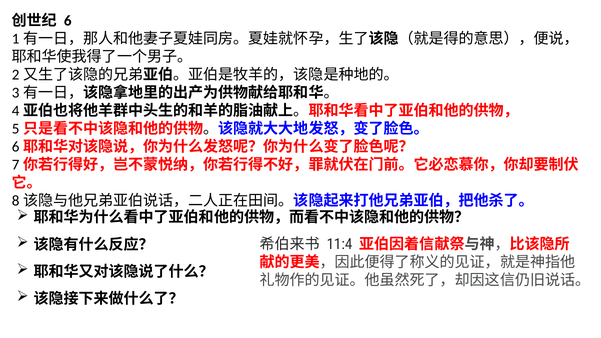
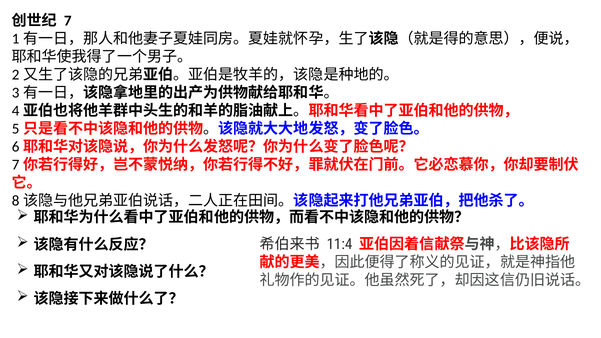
6: 6 -> 7
